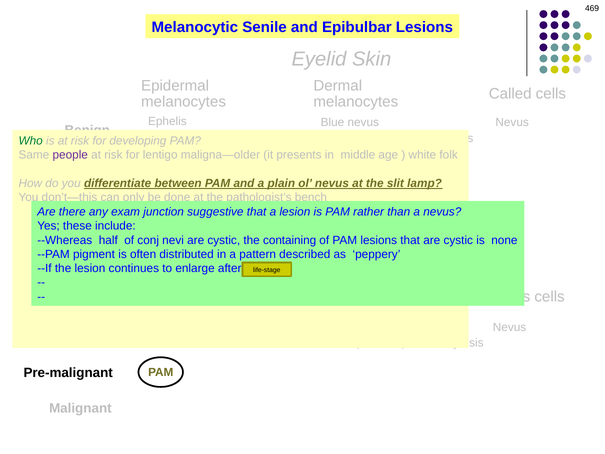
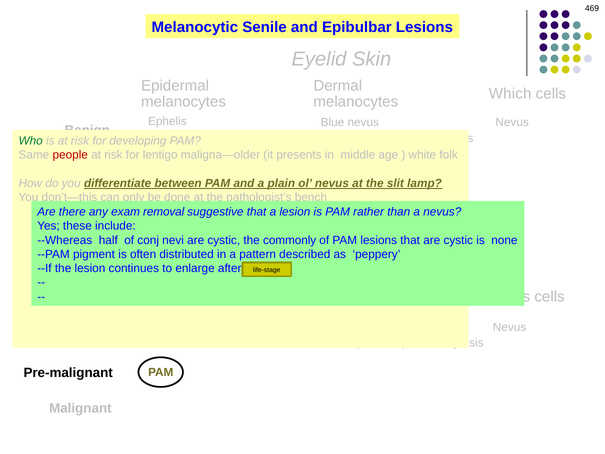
Called: Called -> Which
people colour: purple -> red
junction: junction -> removal
containing: containing -> commonly
